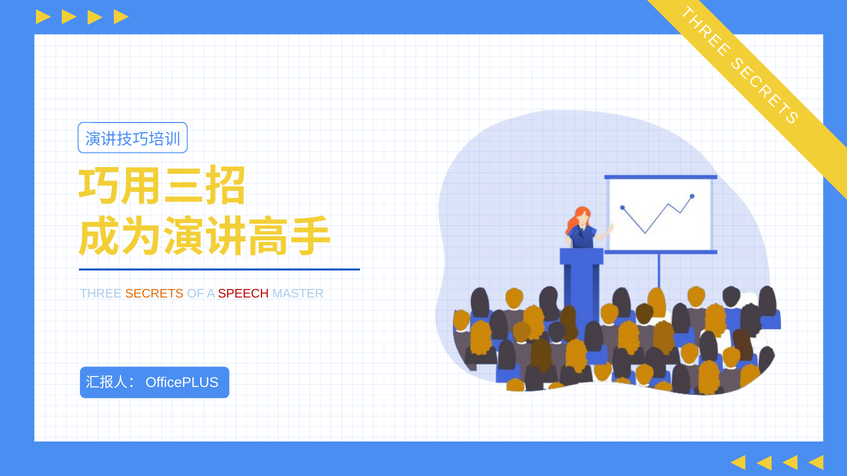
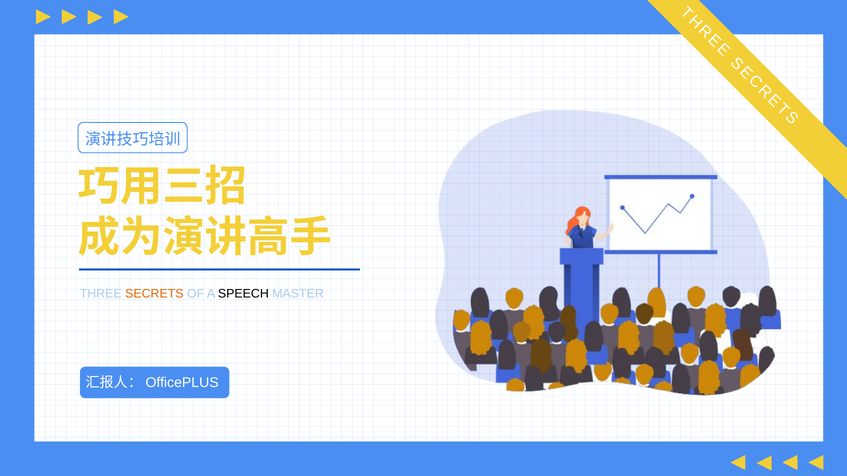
SPEECH colour: red -> black
